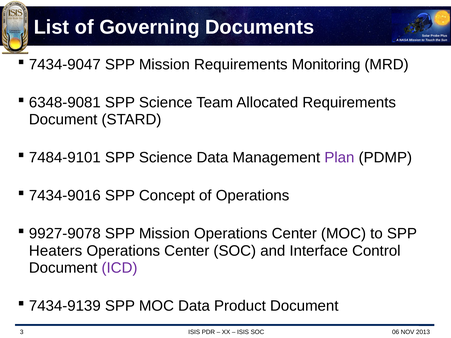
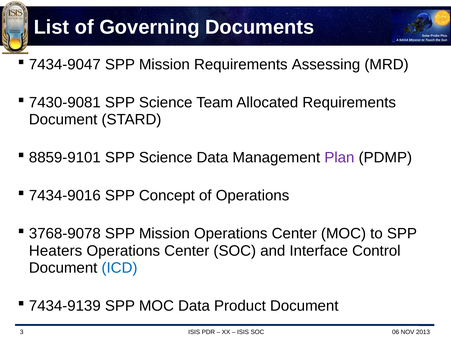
Monitoring: Monitoring -> Assessing
6348-9081: 6348-9081 -> 7430-9081
7484-9101: 7484-9101 -> 8859-9101
9927-9078: 9927-9078 -> 3768-9078
ICD colour: purple -> blue
